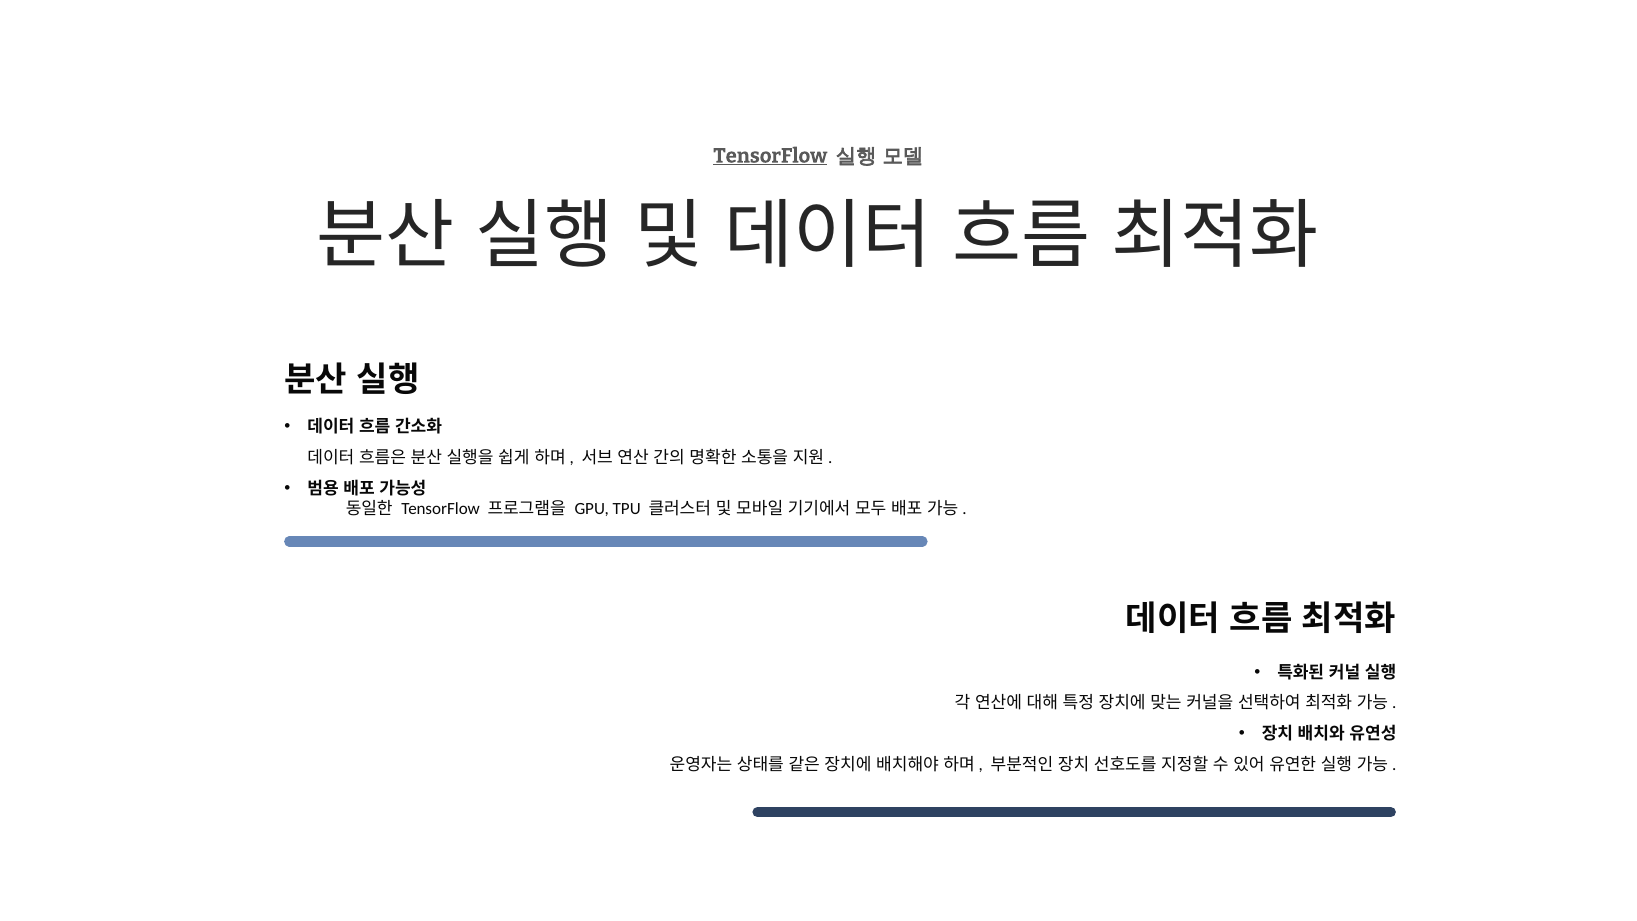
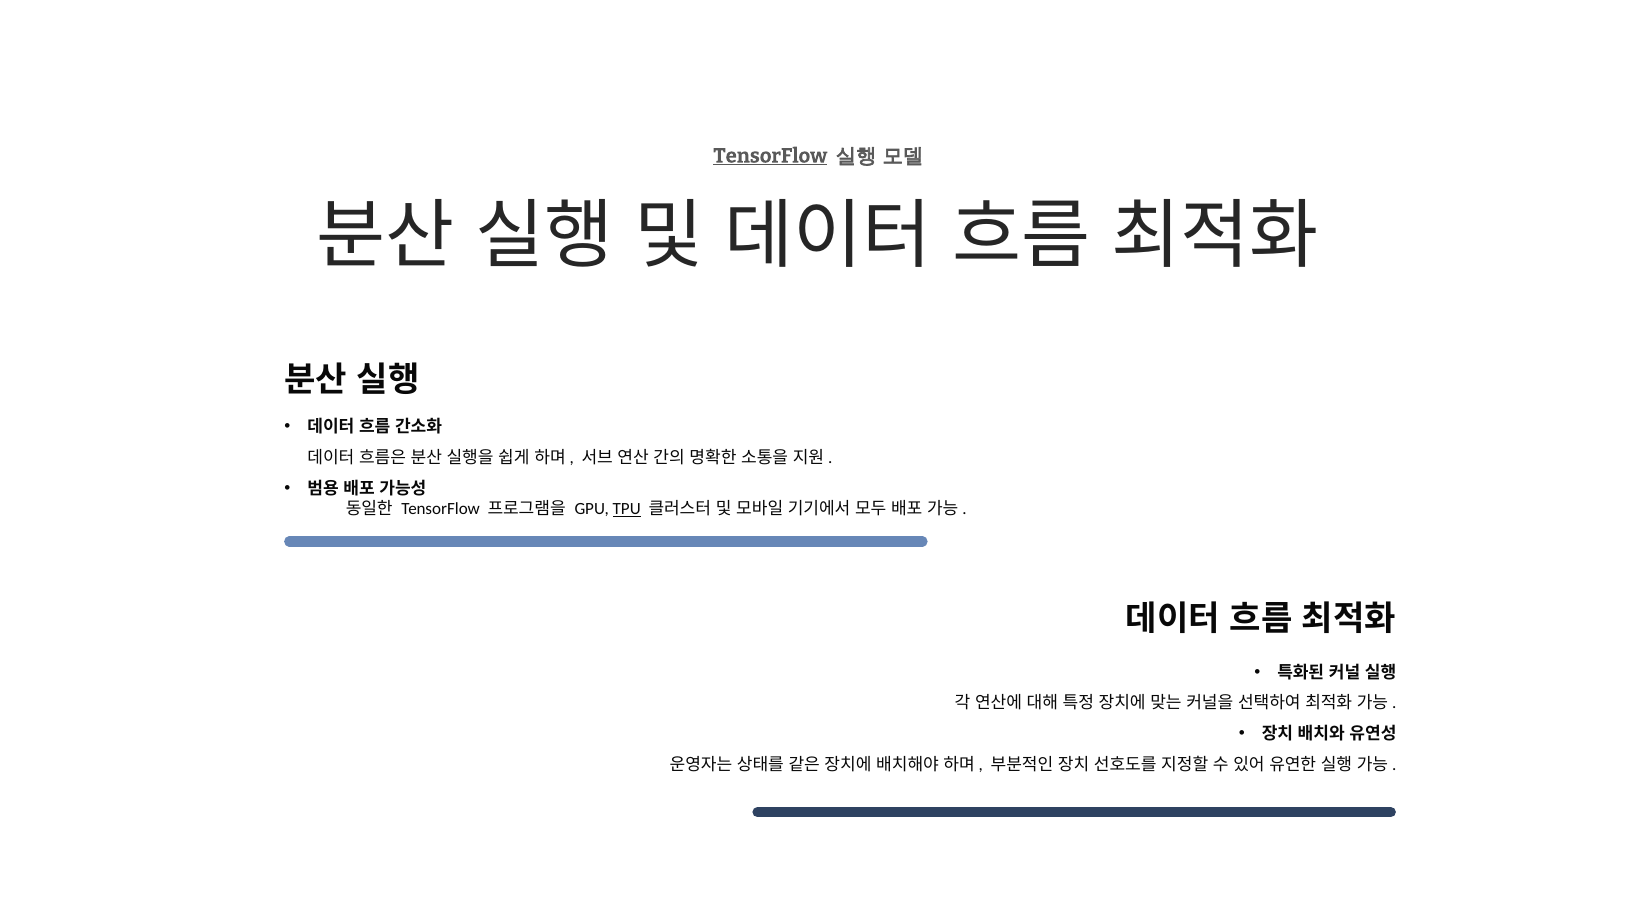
TPU underline: none -> present
